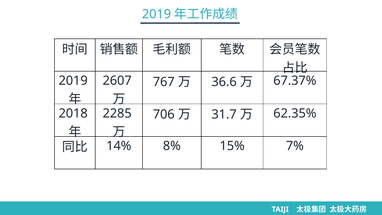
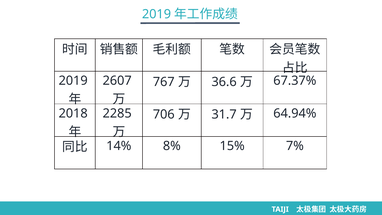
62.35%: 62.35% -> 64.94%
